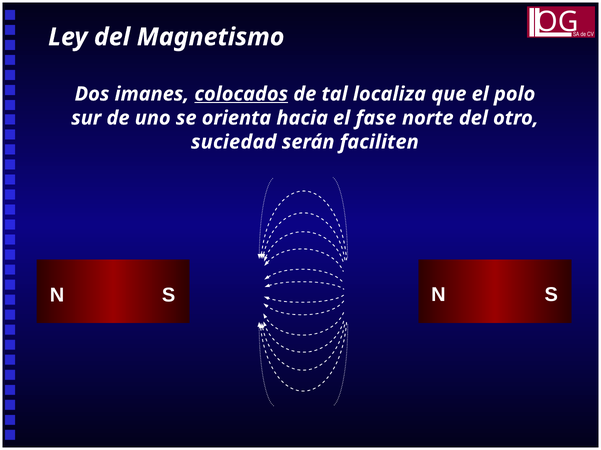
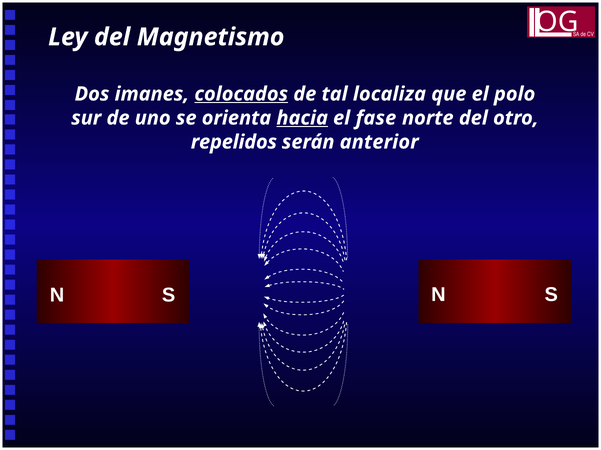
hacia underline: none -> present
suciedad: suciedad -> repelidos
faciliten: faciliten -> anterior
